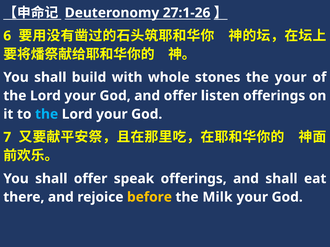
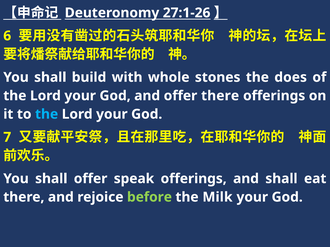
the your: your -> does
offer listen: listen -> there
before colour: yellow -> light green
